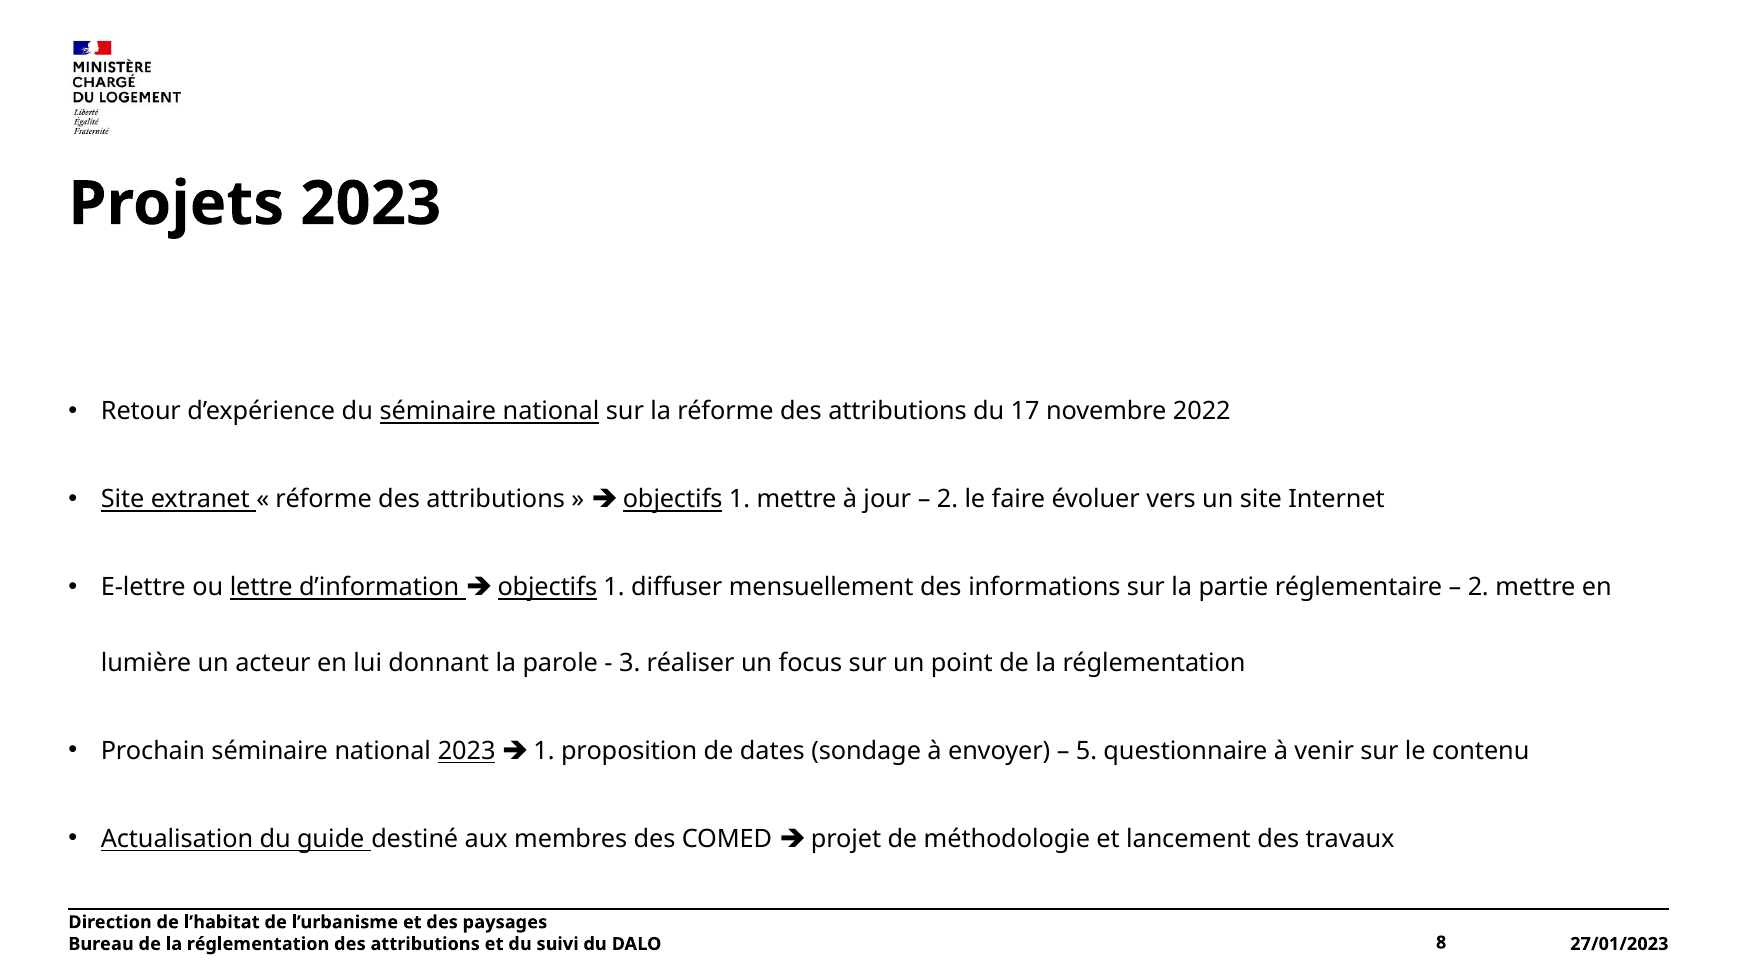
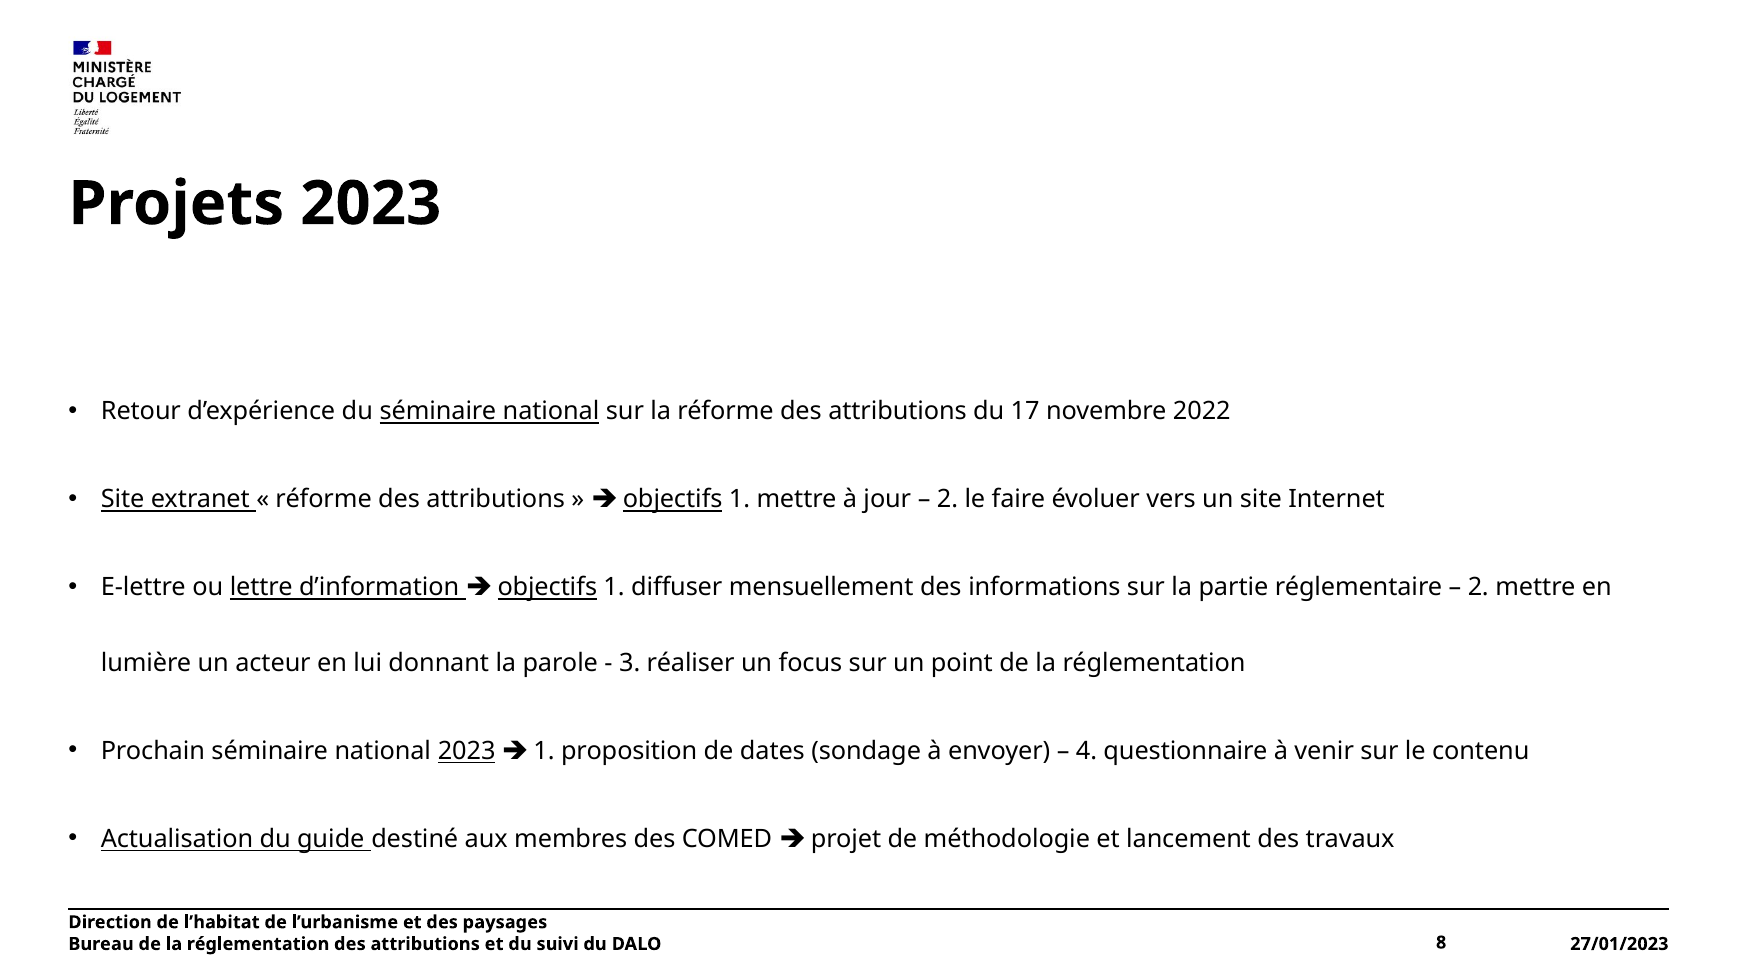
5: 5 -> 4
